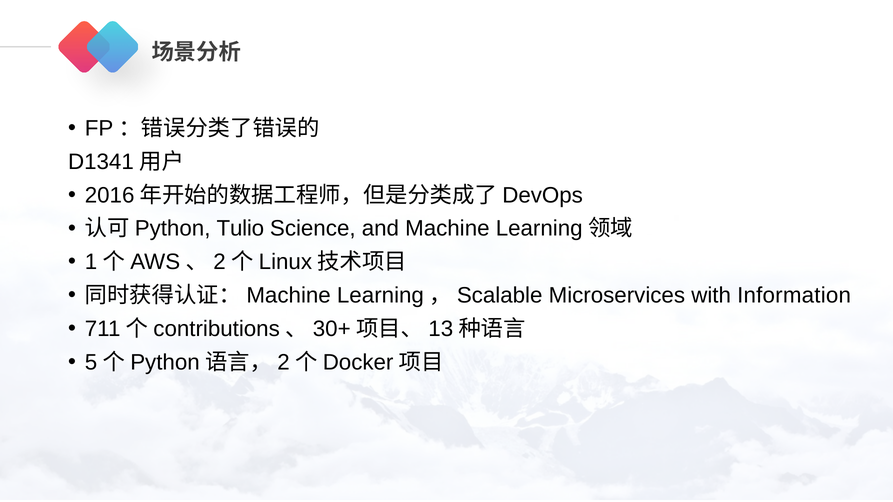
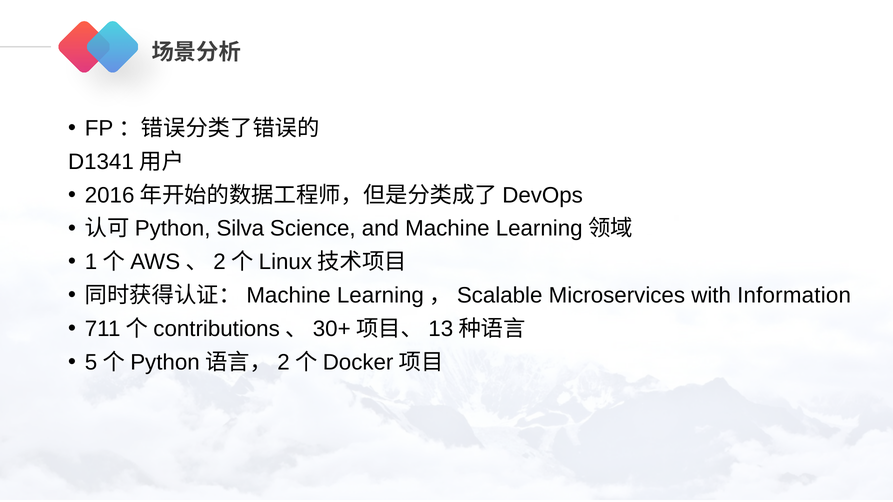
Tulio: Tulio -> Silva
